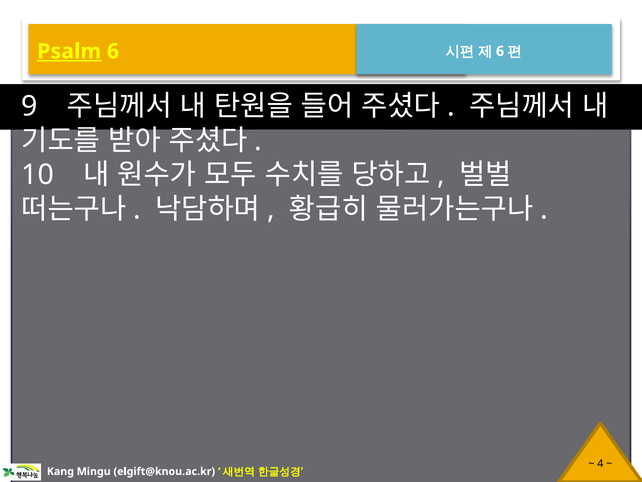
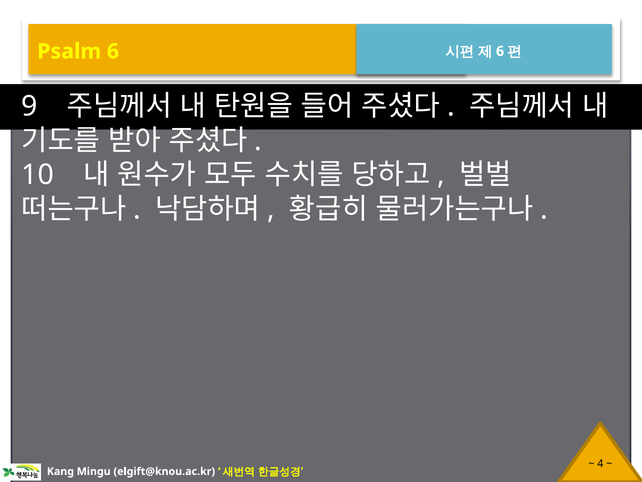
Psalm underline: present -> none
